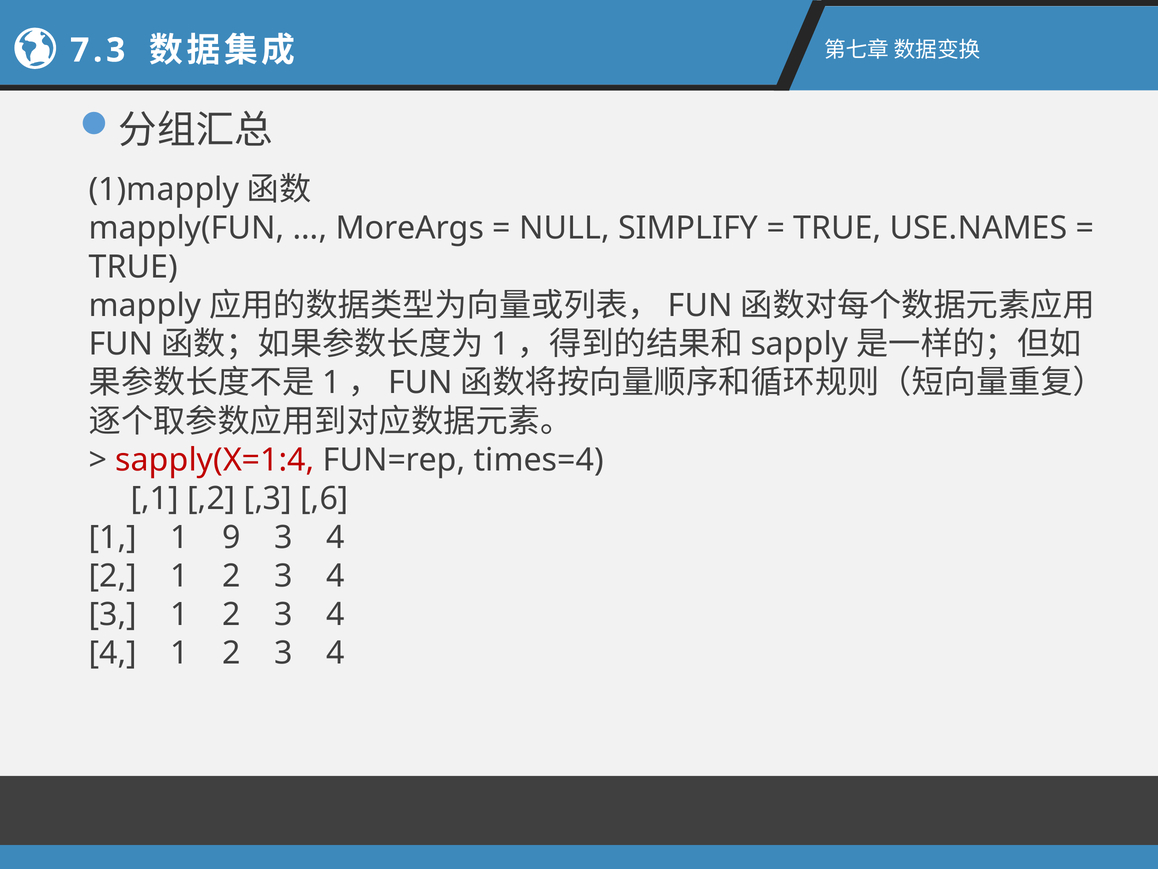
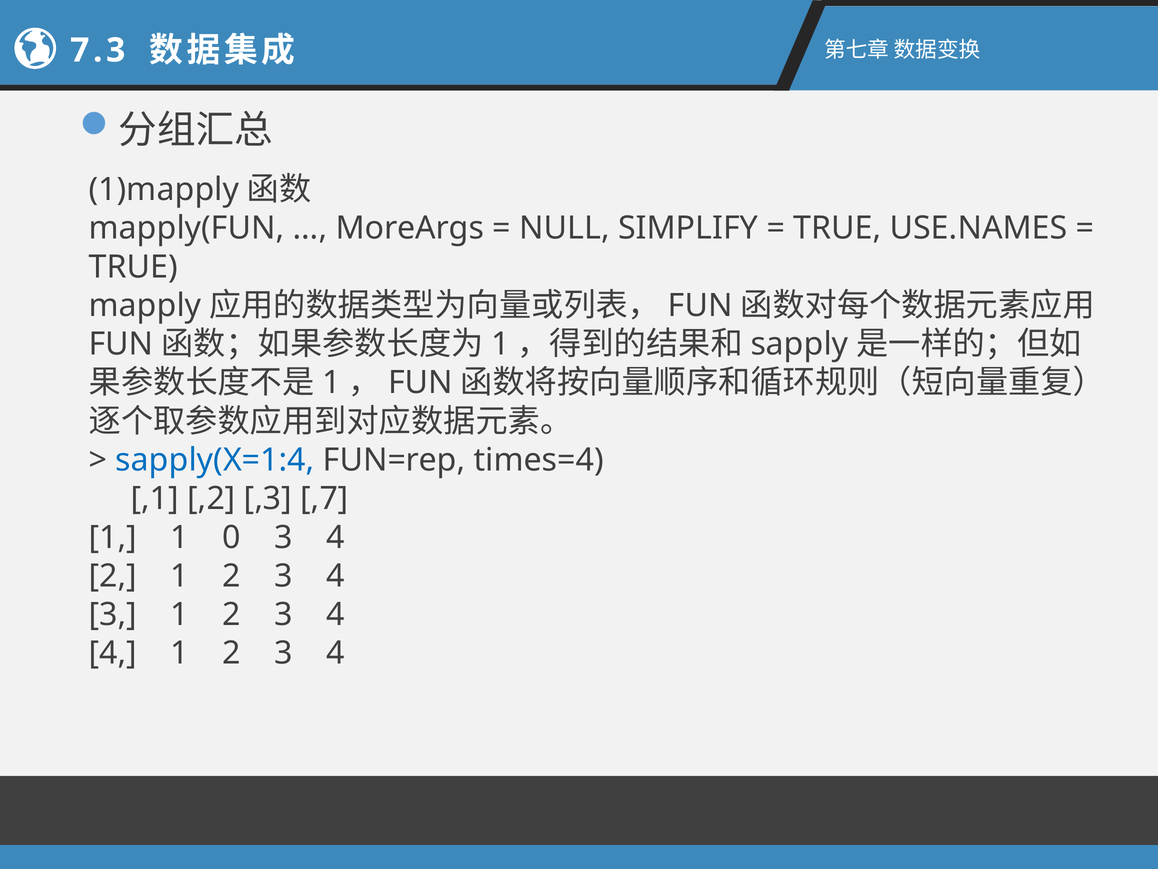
sapply(X=1:4 colour: red -> blue
,6: ,6 -> ,7
9: 9 -> 0
